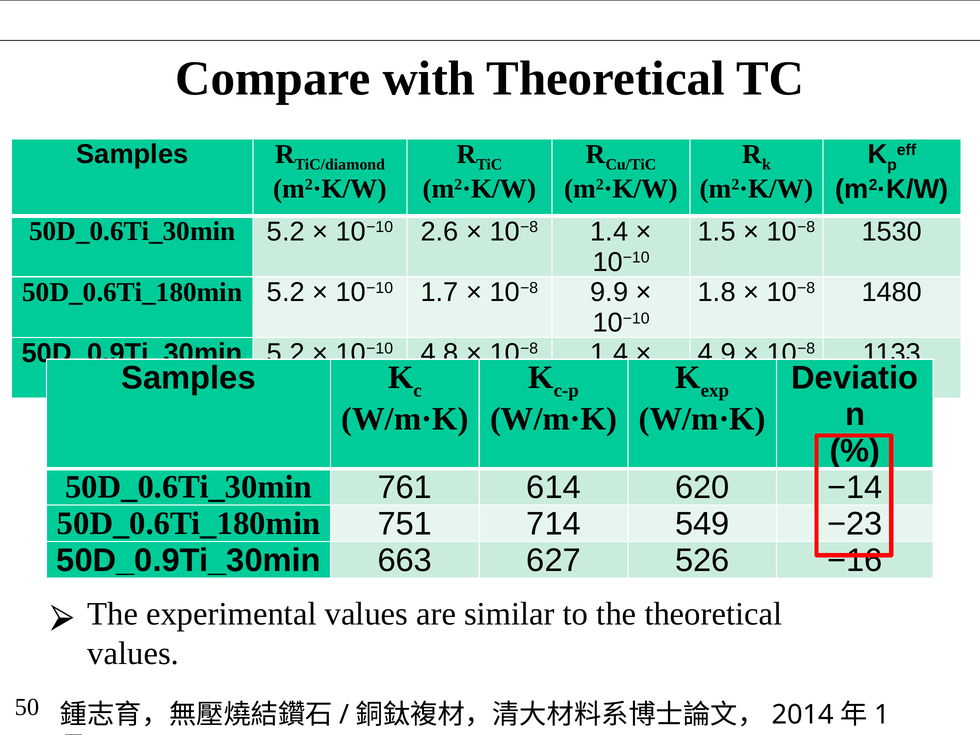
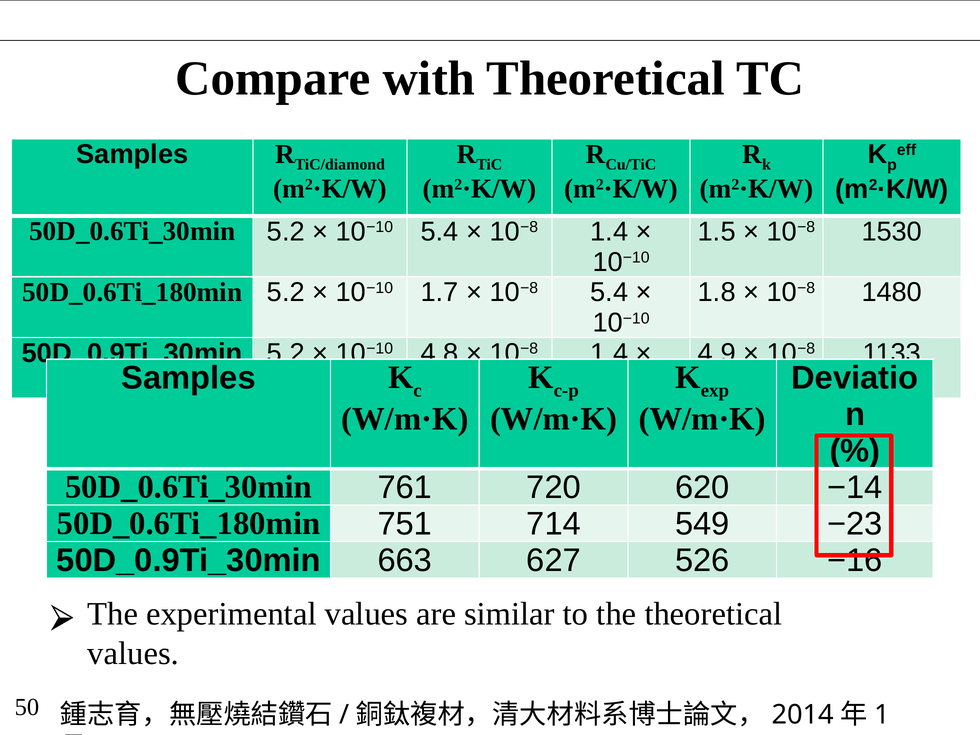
10−10 2.6: 2.6 -> 5.4
10−8 9.9: 9.9 -> 5.4
614: 614 -> 720
